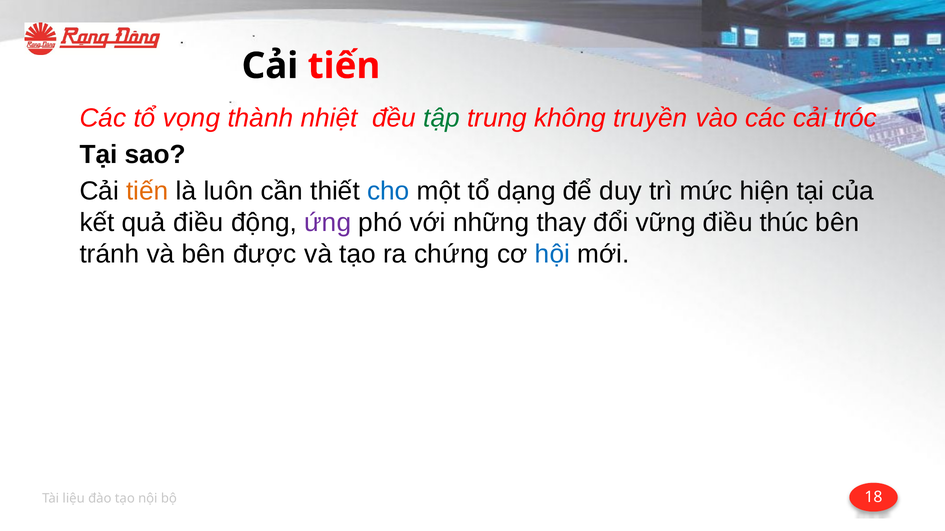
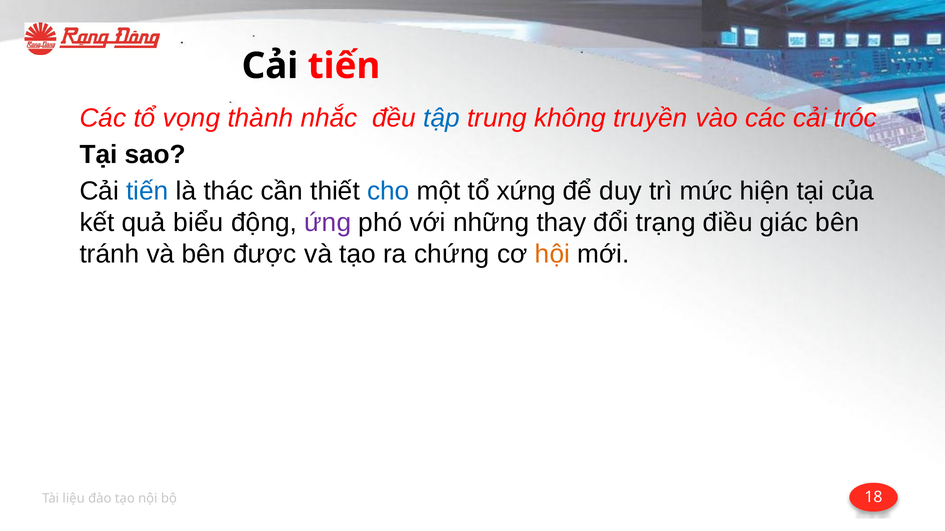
nhiệt: nhiệt -> nhắc
tập colour: green -> blue
tiến at (147, 192) colour: orange -> blue
luôn: luôn -> thác
dạng: dạng -> xứng
quả điều: điều -> biểu
vững: vững -> trạng
thúc: thúc -> giác
hội colour: blue -> orange
